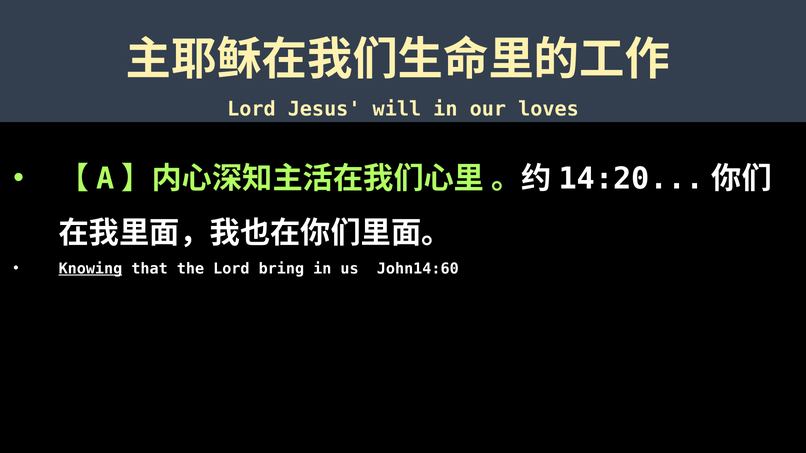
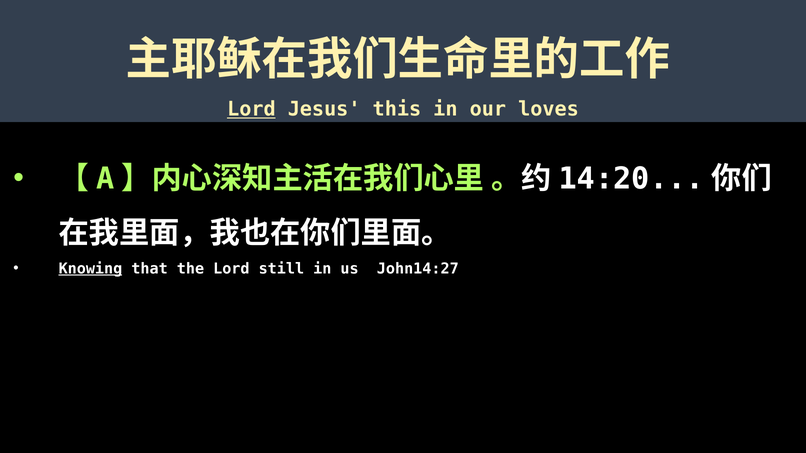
Lord at (251, 109) underline: none -> present
will: will -> this
bring: bring -> still
John14:60: John14:60 -> John14:27
